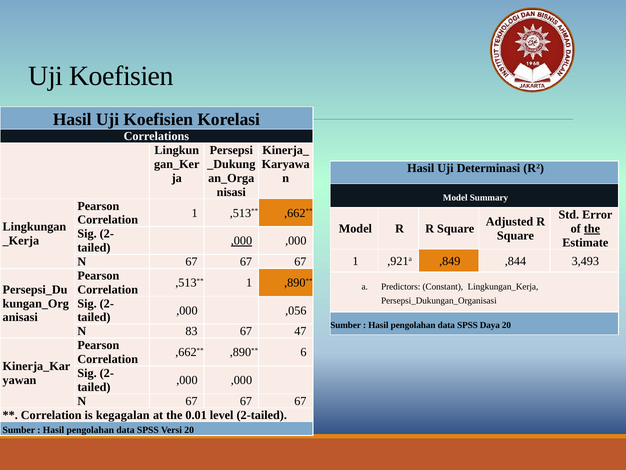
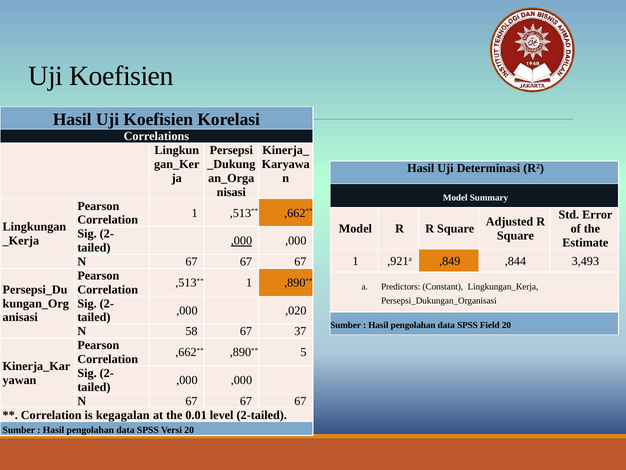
the at (592, 228) underline: present -> none
,056: ,056 -> ,020
Daya: Daya -> Field
83: 83 -> 58
47: 47 -> 37
6: 6 -> 5
